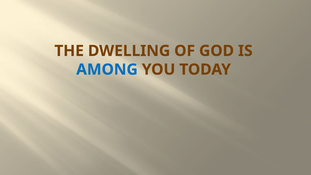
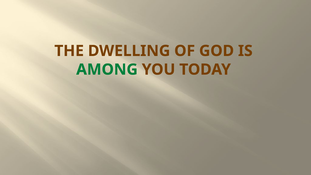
AMONG colour: blue -> green
